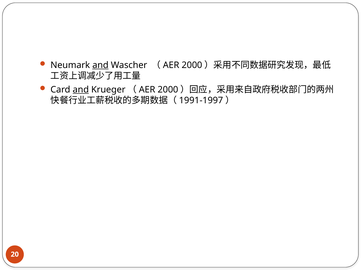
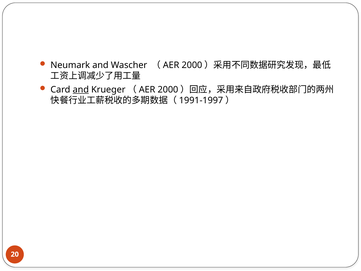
and at (100, 65) underline: present -> none
